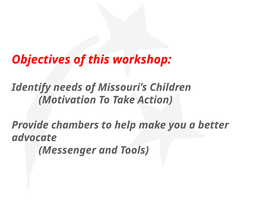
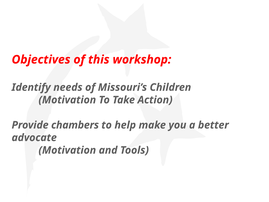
Messenger at (67, 150): Messenger -> Motivation
